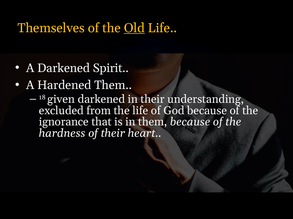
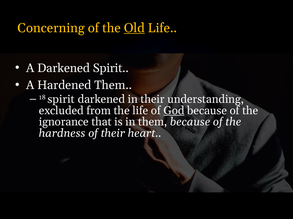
Themselves: Themselves -> Concerning
18 given: given -> spirit
God underline: none -> present
